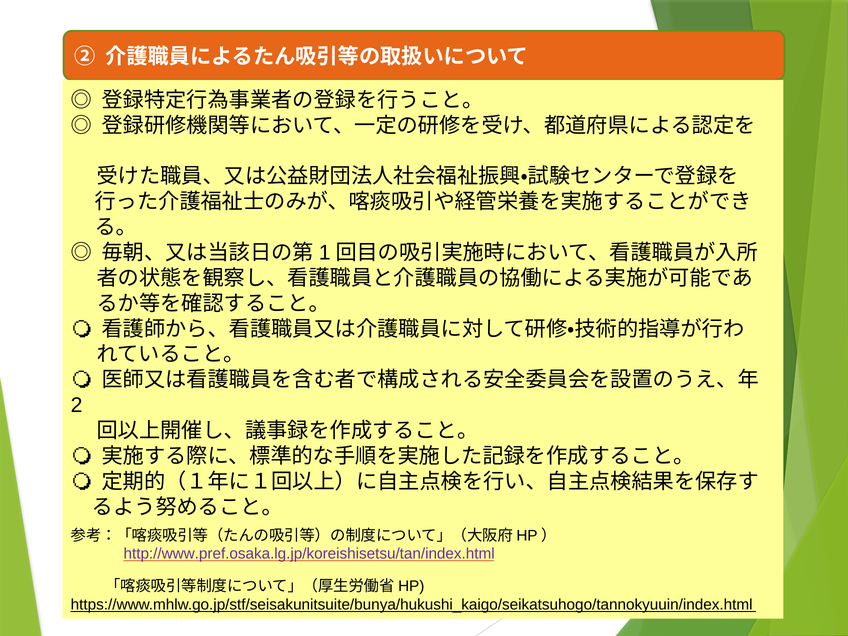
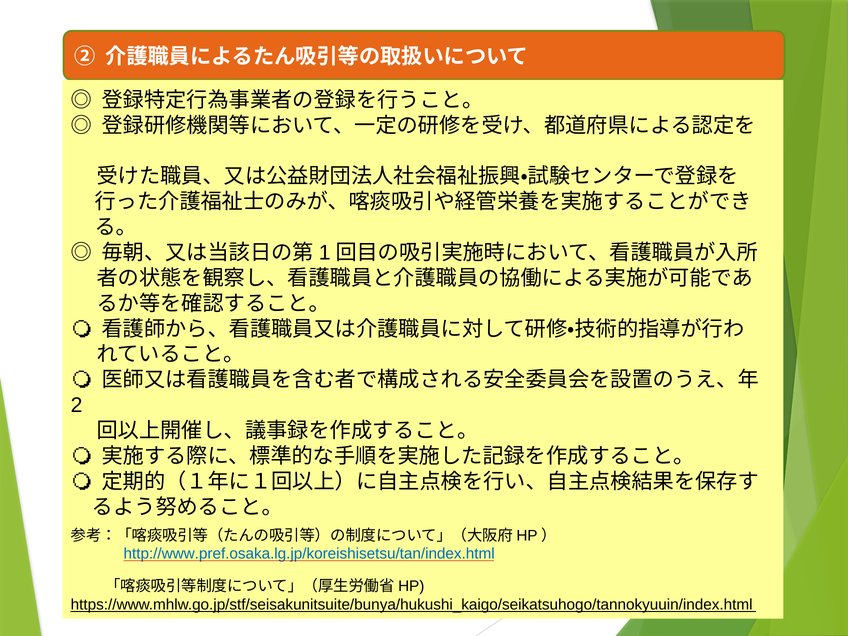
http://www.pref.osaka.lg.jp/koreishisetsu/tan/index.html colour: purple -> blue
